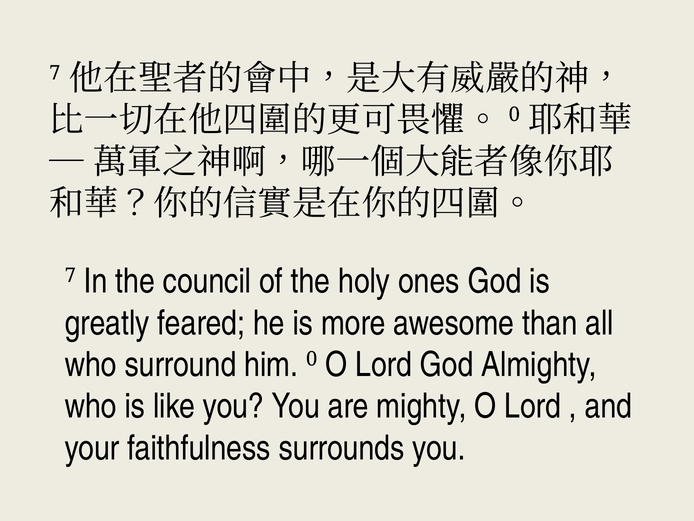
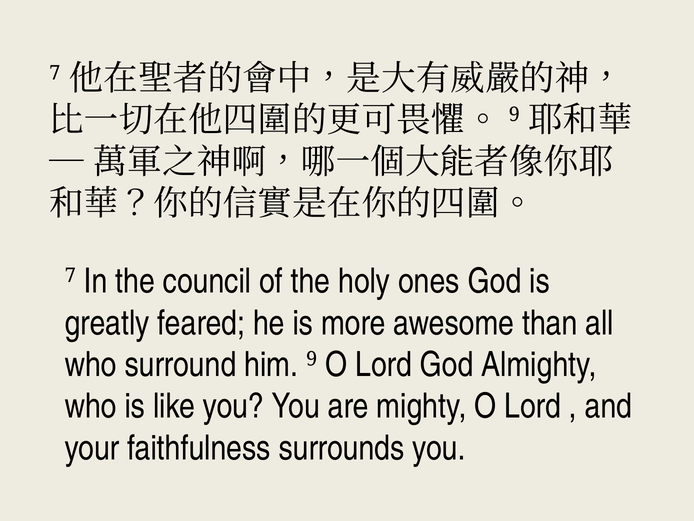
0 at (514, 115): 0 -> 9
him 0: 0 -> 9
